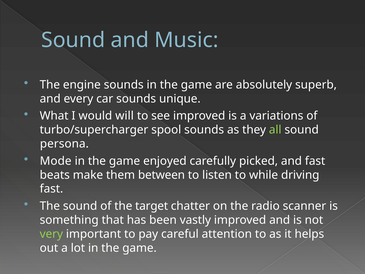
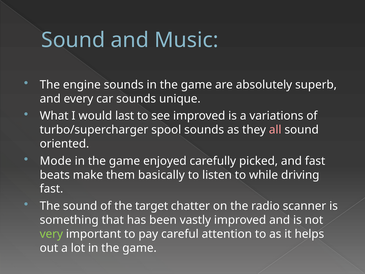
will: will -> last
all colour: light green -> pink
persona: persona -> oriented
between: between -> basically
